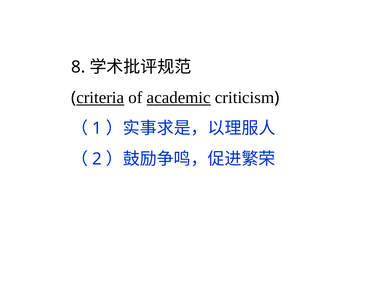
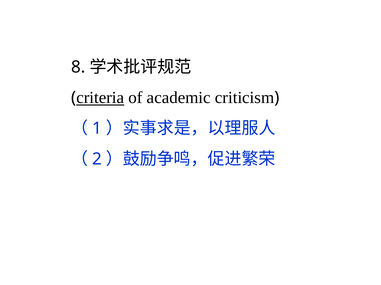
academic underline: present -> none
